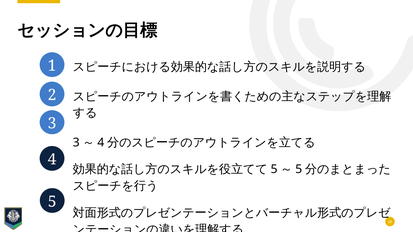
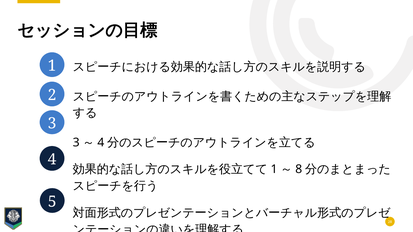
5 at (274, 170): 5 -> 1
5 at (299, 170): 5 -> 8
